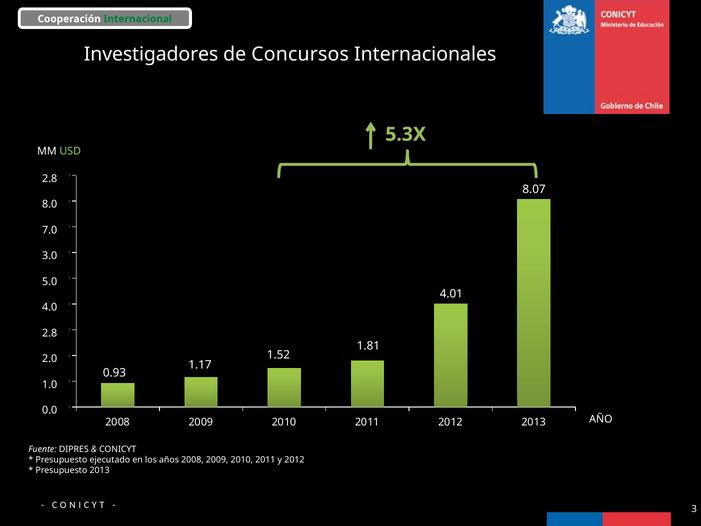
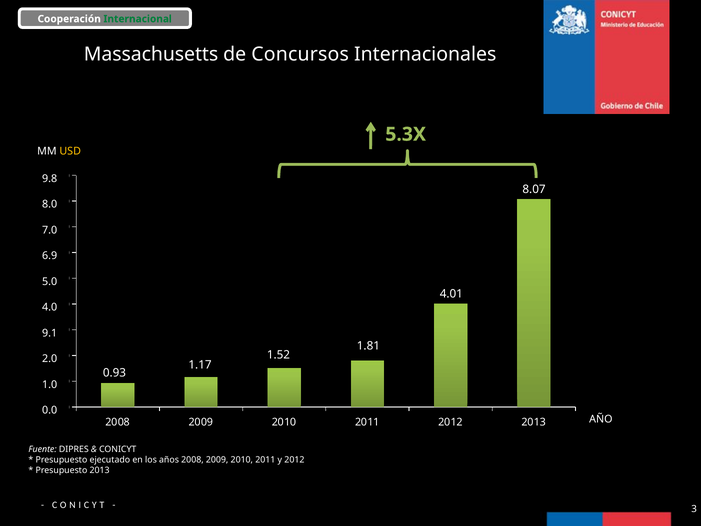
Investigadores: Investigadores -> Massachusetts
USD colour: light green -> yellow
2.8 at (50, 179): 2.8 -> 9.8
3.0 at (50, 256): 3.0 -> 6.9
2.8 at (50, 333): 2.8 -> 9.1
